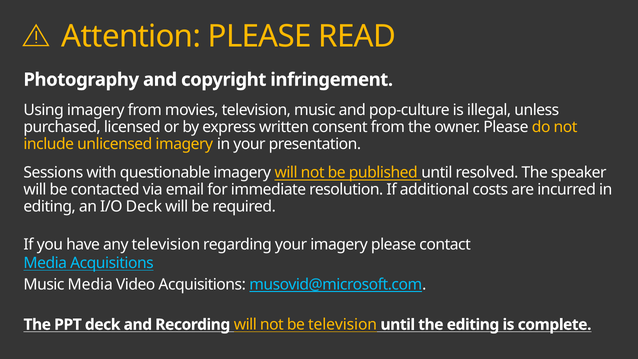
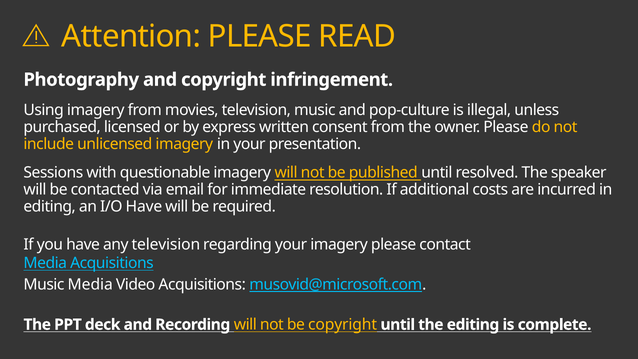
I/O Deck: Deck -> Have
be television: television -> copyright
